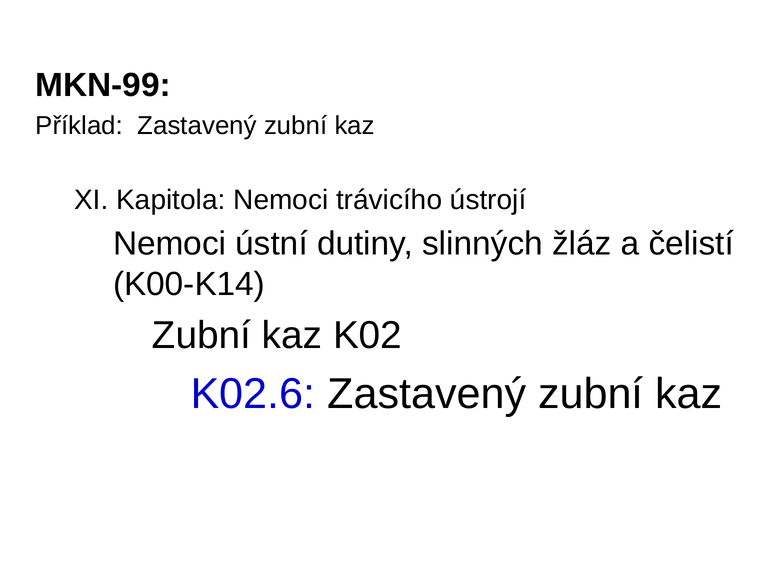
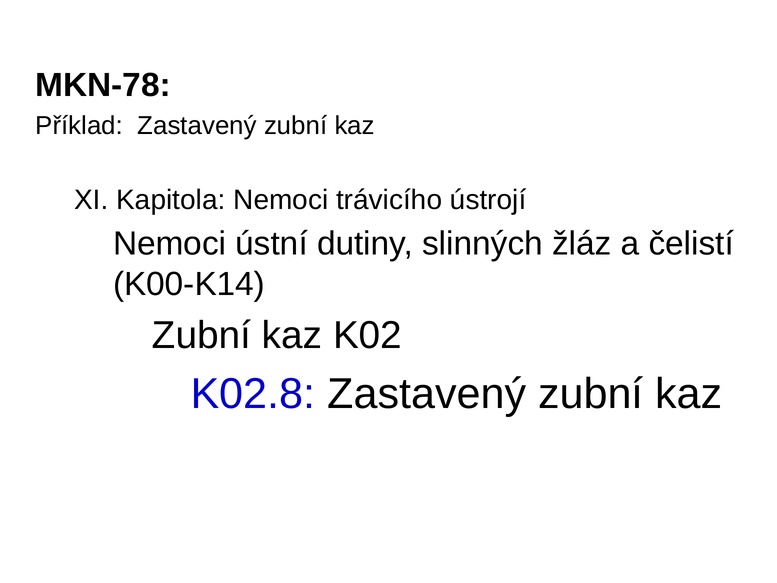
MKN-99: MKN-99 -> MKN-78
K02.6: K02.6 -> K02.8
